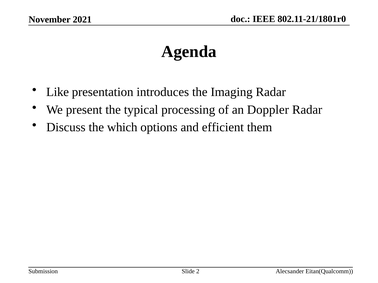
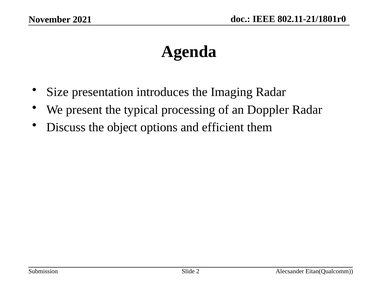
Like: Like -> Size
which: which -> object
